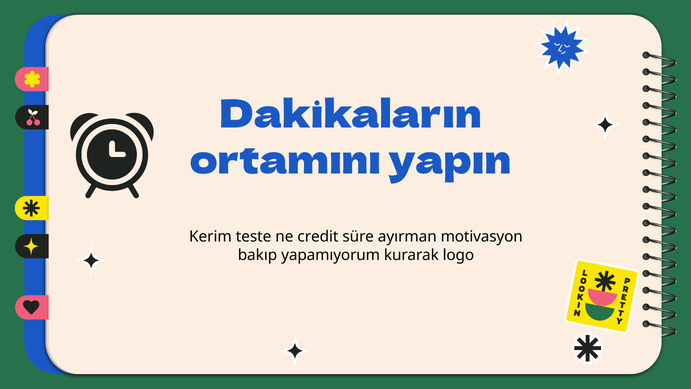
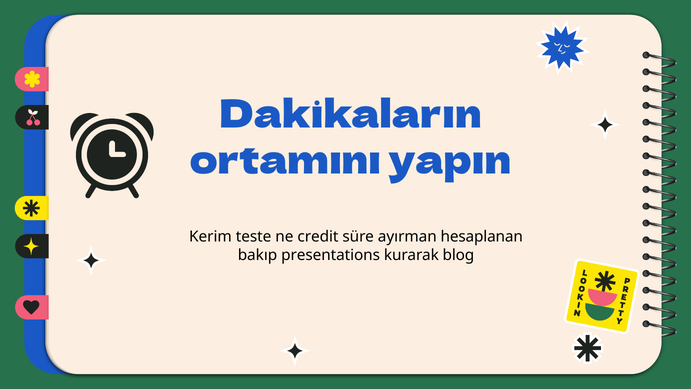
motivasyon: motivasyon -> hesaplanan
yapamıyorum: yapamıyorum -> presentations
logo: logo -> blog
